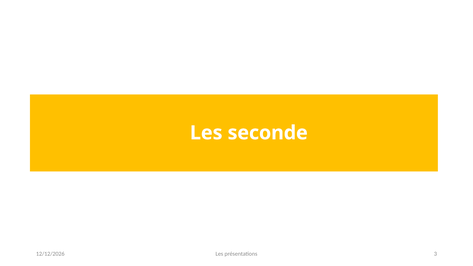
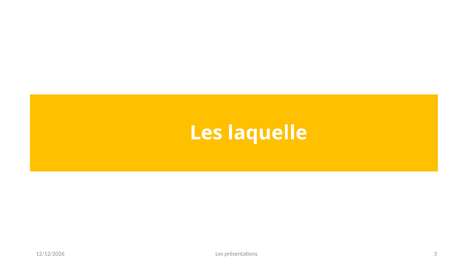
seconde: seconde -> laquelle
